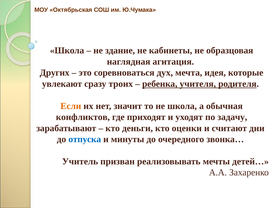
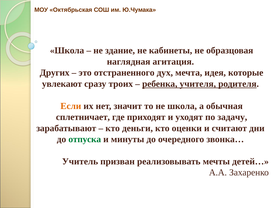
соревноваться: соревноваться -> отстраненного
конфликтов: конфликтов -> сплетничает
отпуска colour: blue -> green
